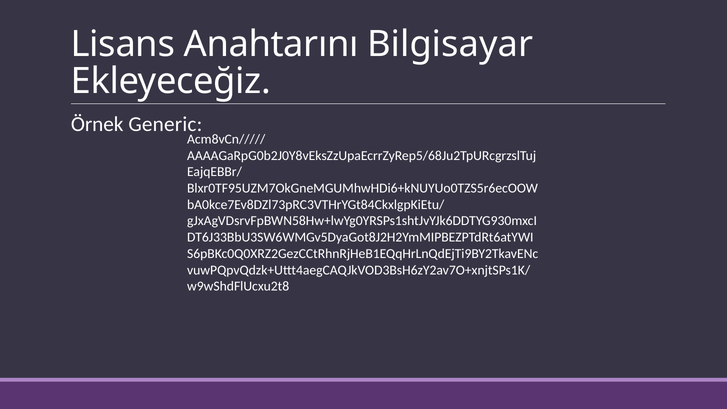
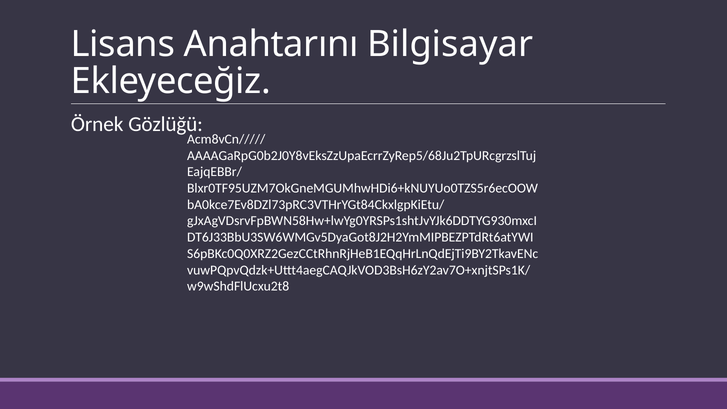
Generic: Generic -> Gözlüğü
